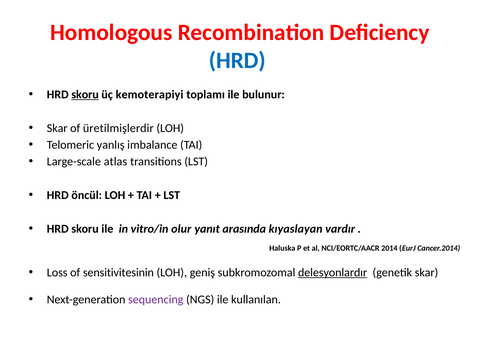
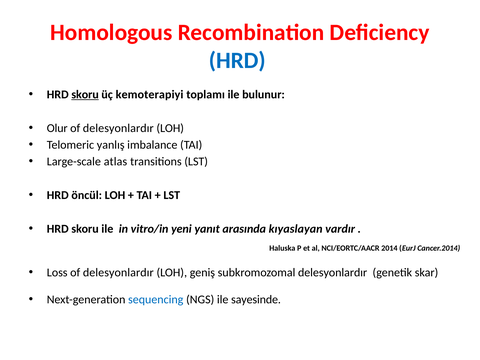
Skar at (57, 128): Skar -> Olur
üretilmişlerdir at (118, 128): üretilmişlerdir -> delesyonlardır
olur: olur -> yeni
Loss of sensitivitesinin: sensitivitesinin -> delesyonlardır
delesyonlardır at (333, 273) underline: present -> none
sequencing colour: purple -> blue
kullanılan: kullanılan -> sayesinde
